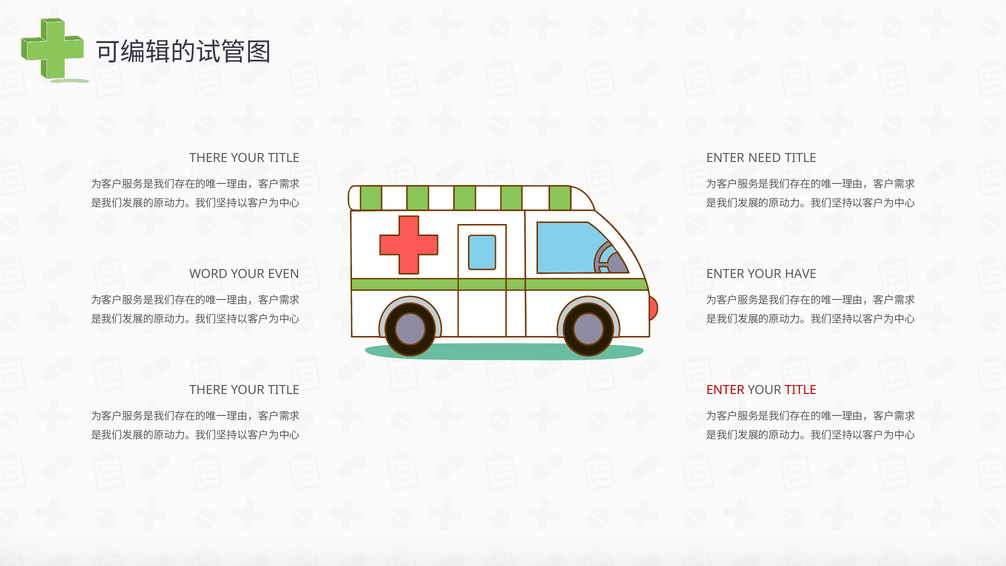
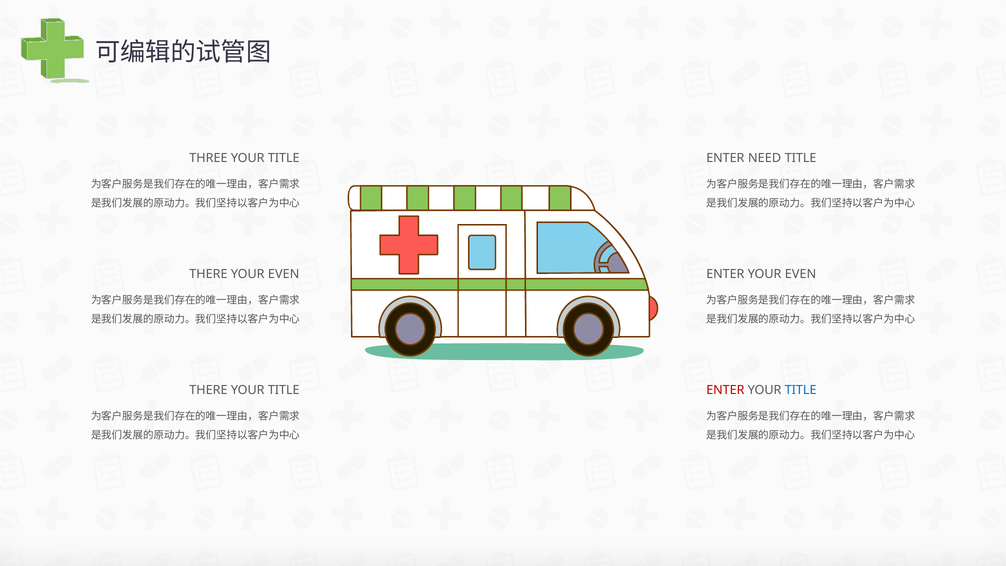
THERE at (208, 158): THERE -> THREE
WORD at (208, 274): WORD -> THERE
ENTER YOUR HAVE: HAVE -> EVEN
TITLE at (801, 390) colour: red -> blue
